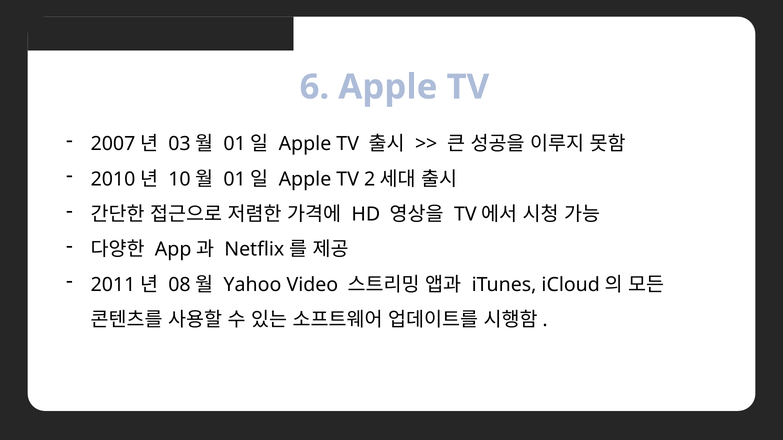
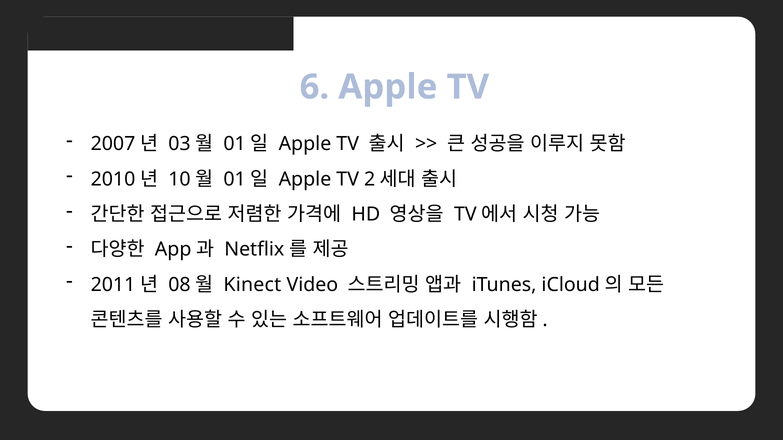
Yahoo: Yahoo -> Kinect
